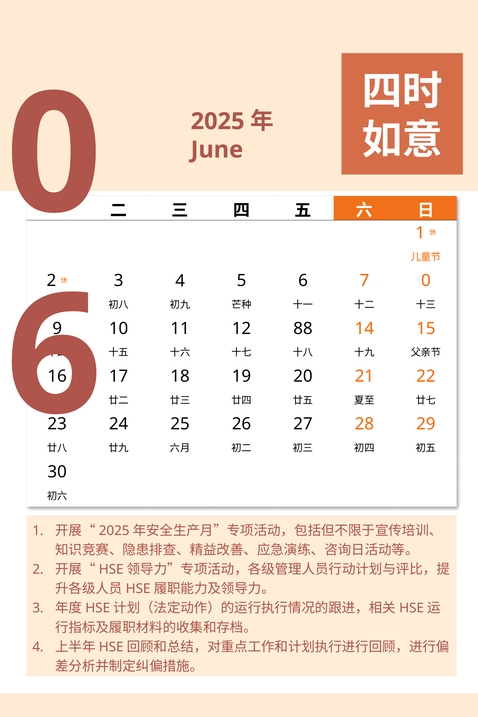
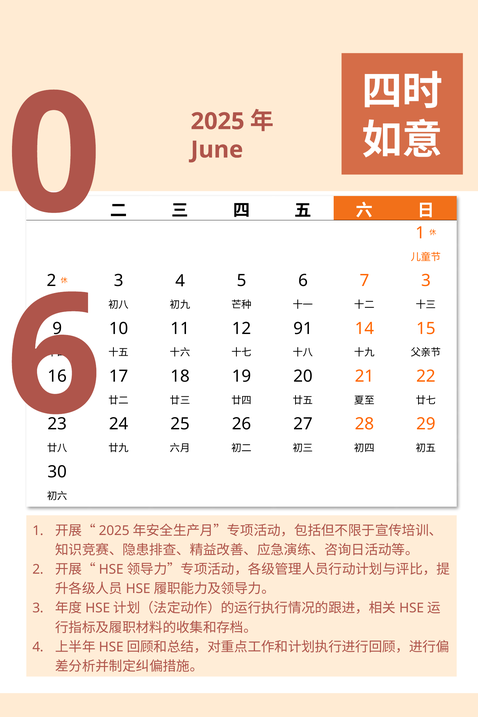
7 0: 0 -> 3
88: 88 -> 91
